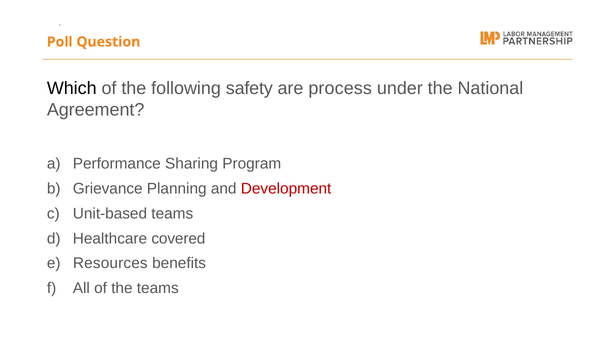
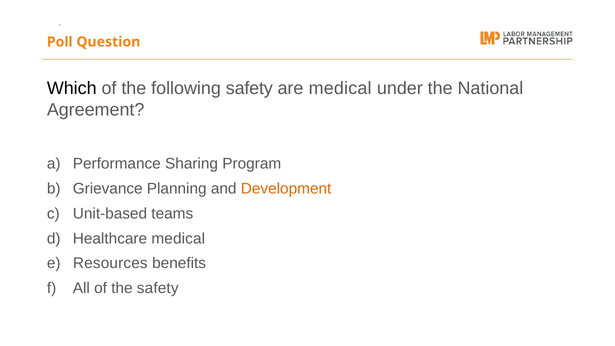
are process: process -> medical
Development colour: red -> orange
Healthcare covered: covered -> medical
the teams: teams -> safety
